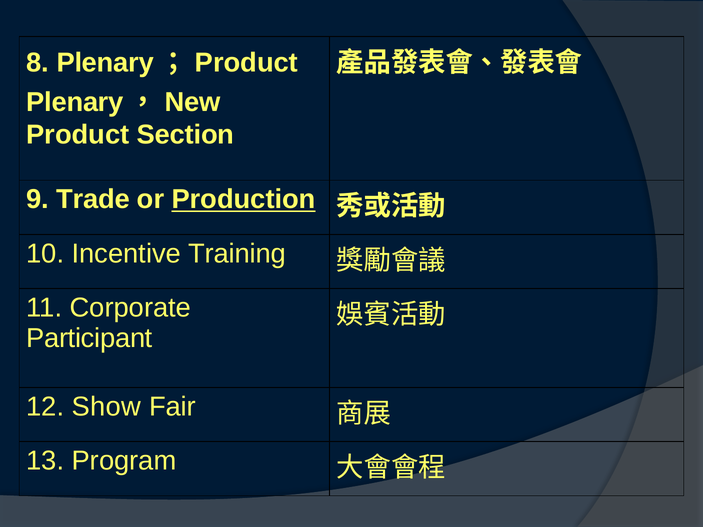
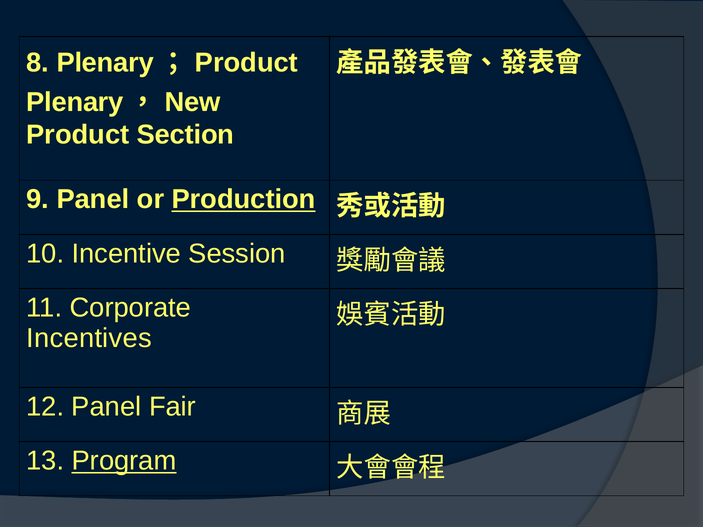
9 Trade: Trade -> Panel
Training: Training -> Session
Participant: Participant -> Incentives
12 Show: Show -> Panel
Program underline: none -> present
